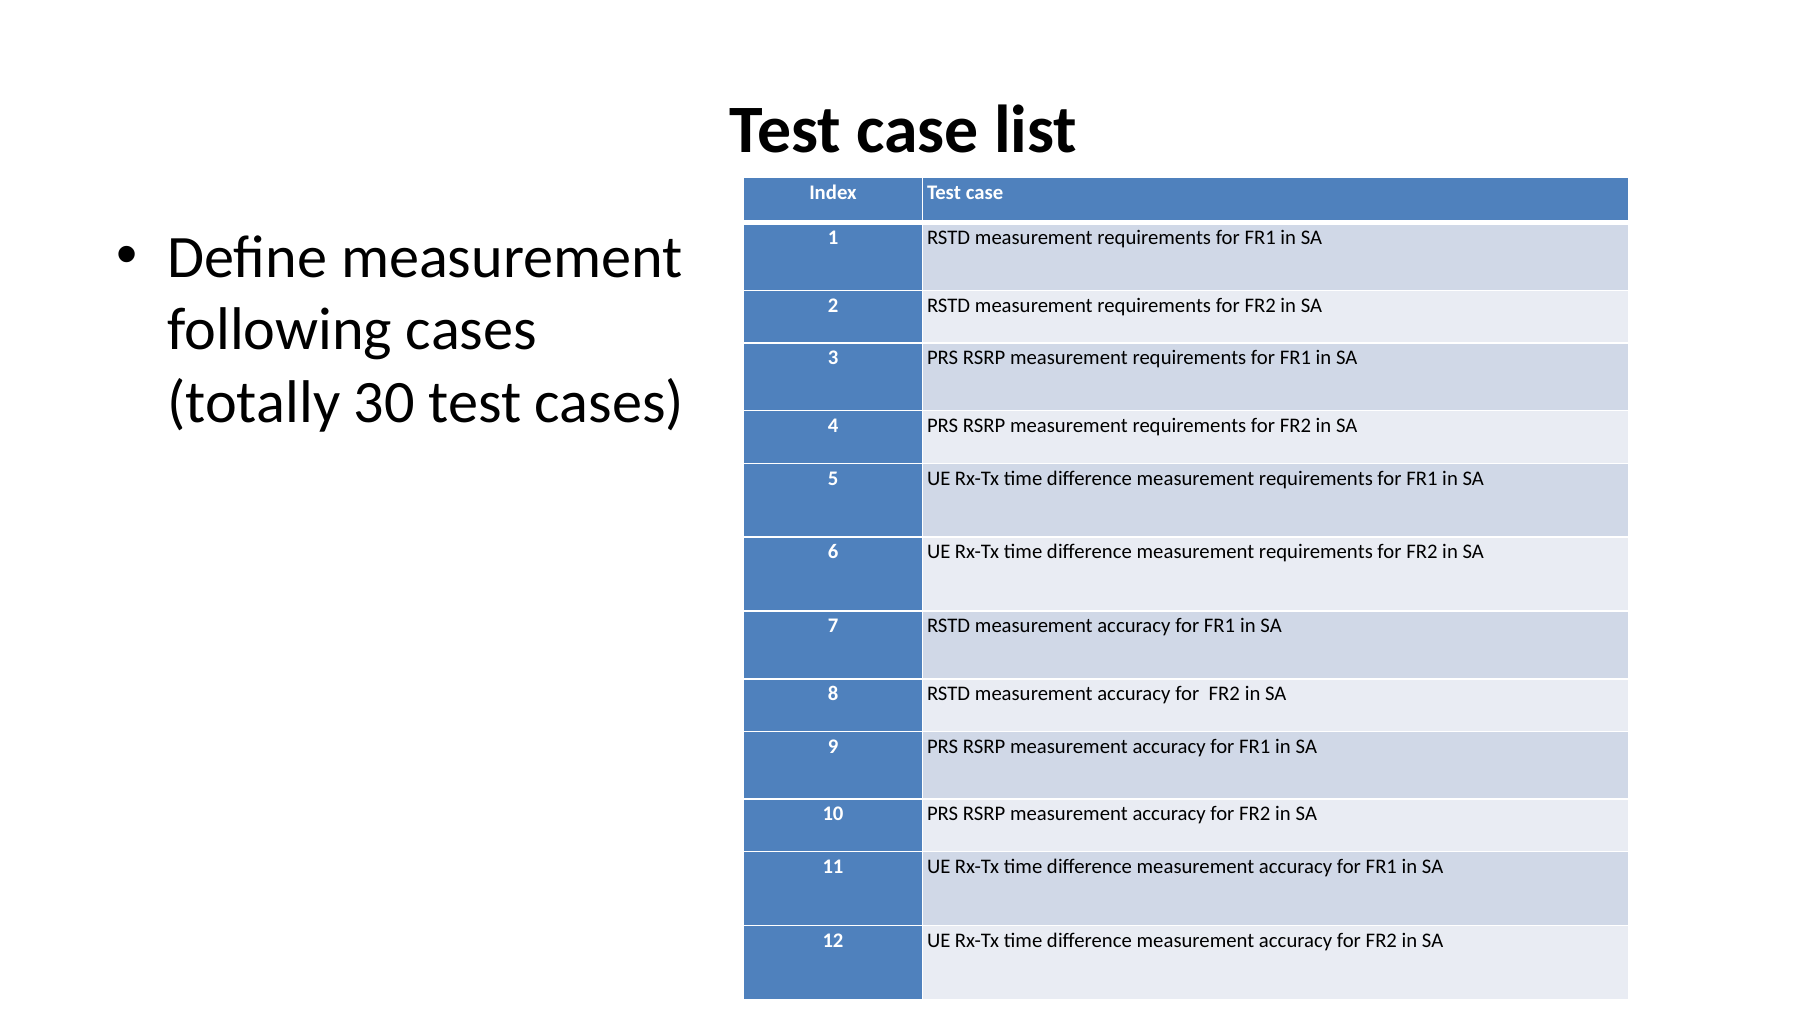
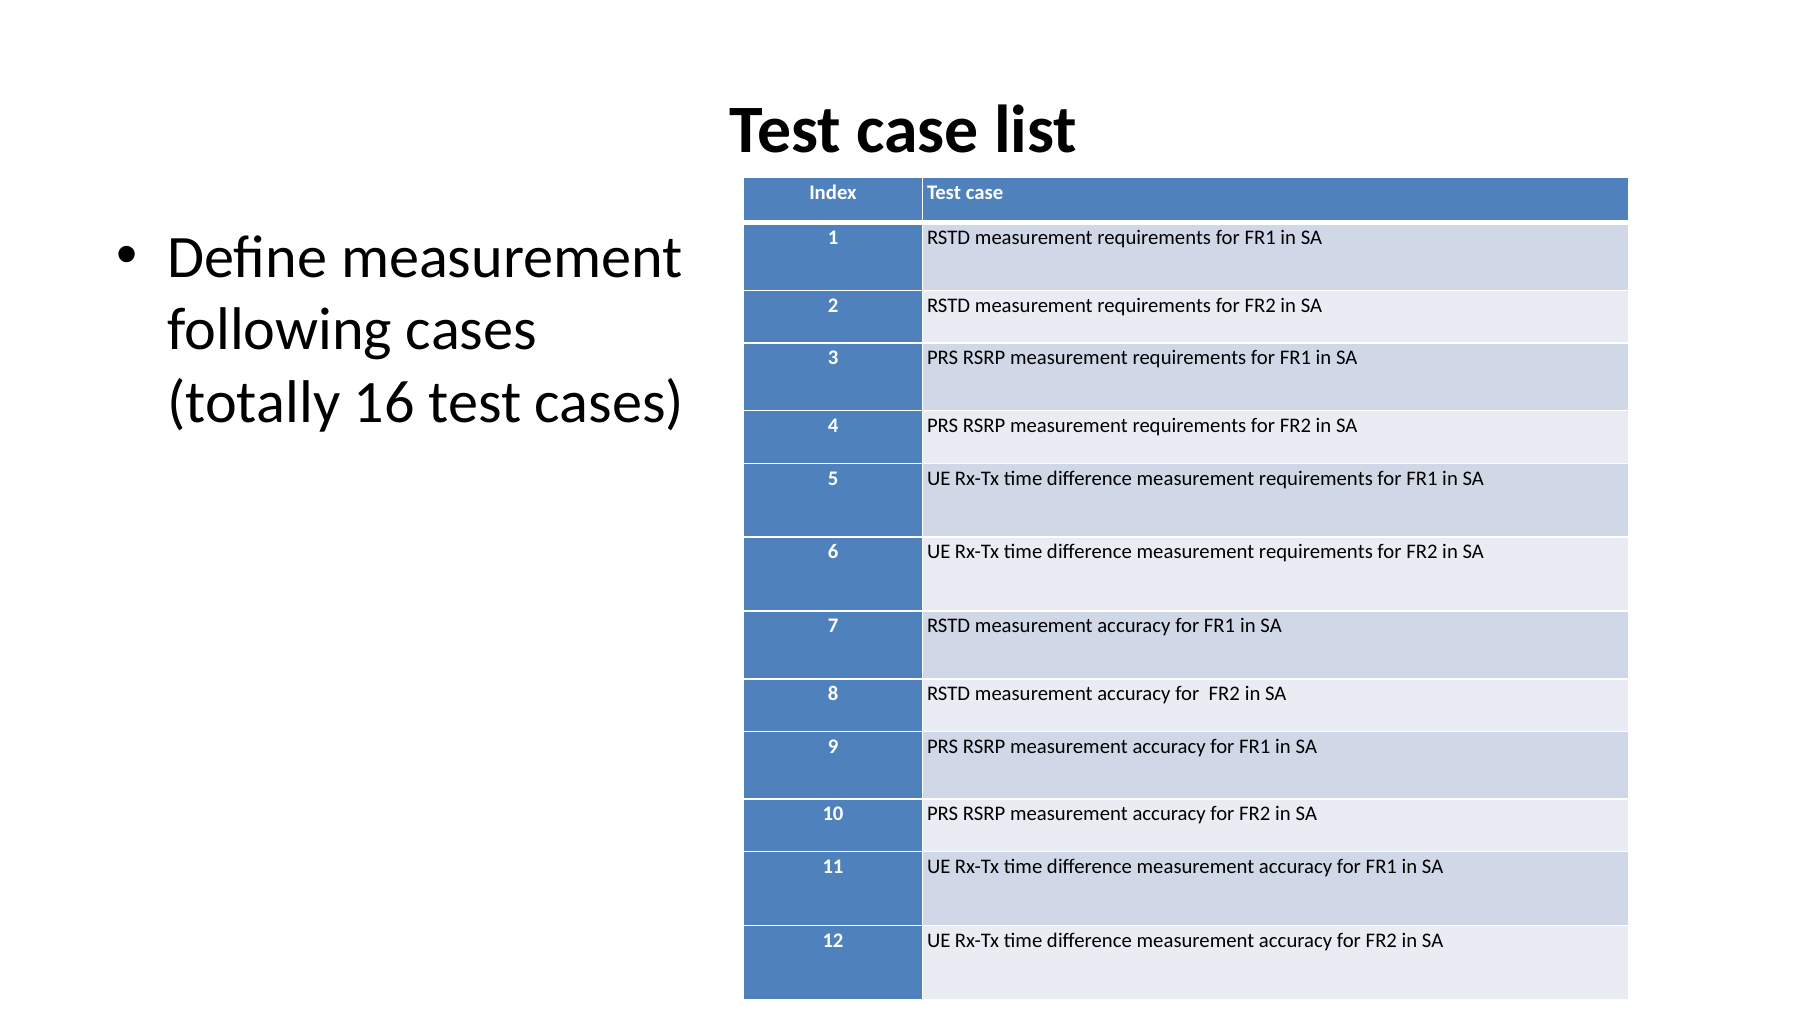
30: 30 -> 16
